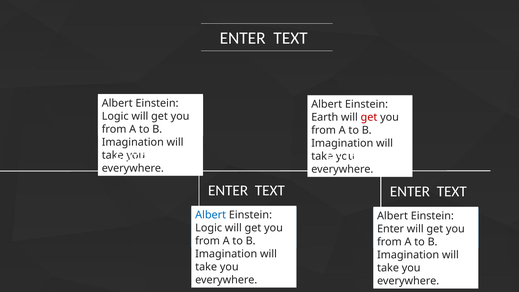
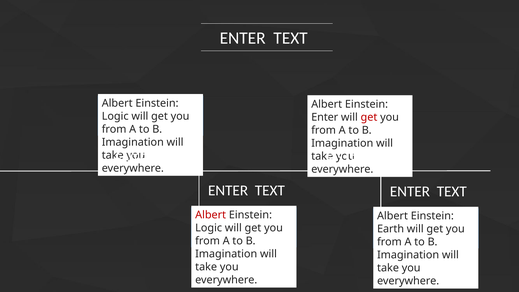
Earth at (325, 117): Earth -> Enter
Albert at (211, 215) colour: blue -> red
Enter at (391, 229): Enter -> Earth
